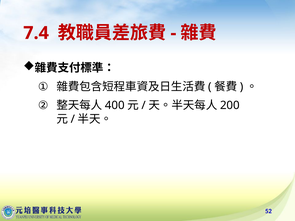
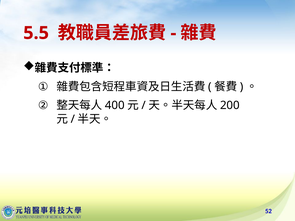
7.4: 7.4 -> 5.5
